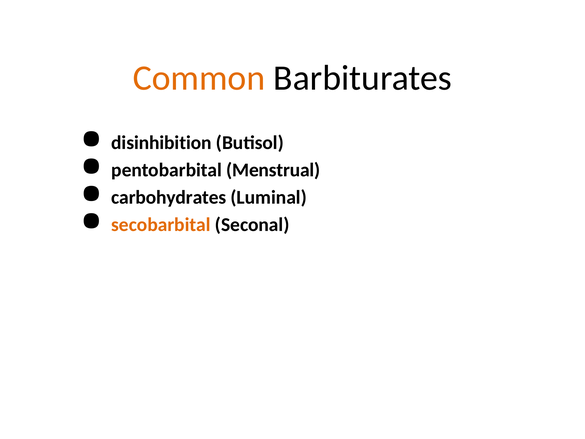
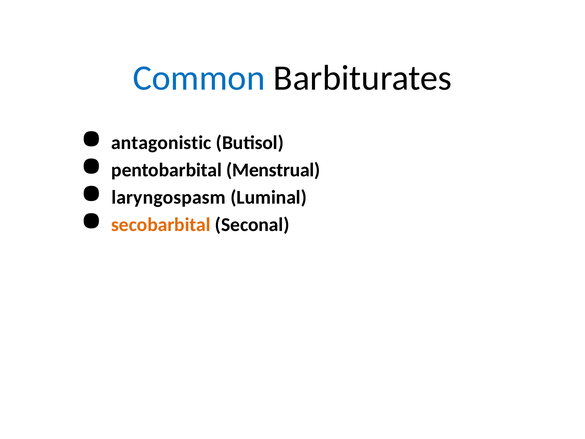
Common colour: orange -> blue
disinhibition: disinhibition -> antagonistic
carbohydrates: carbohydrates -> laryngospasm
